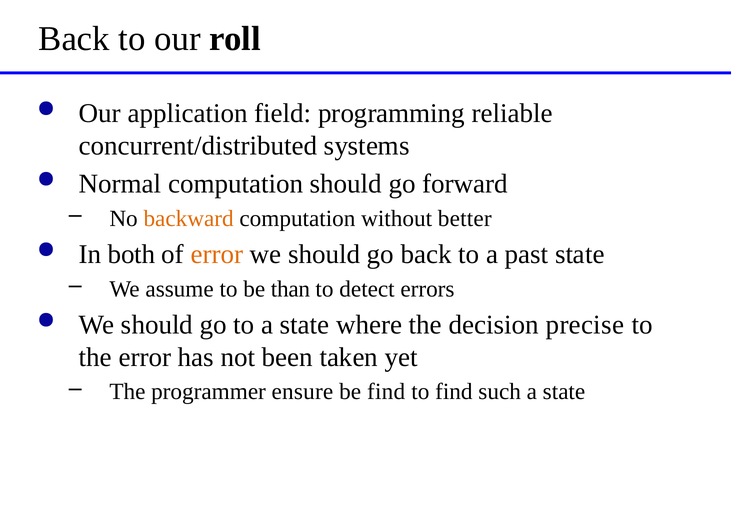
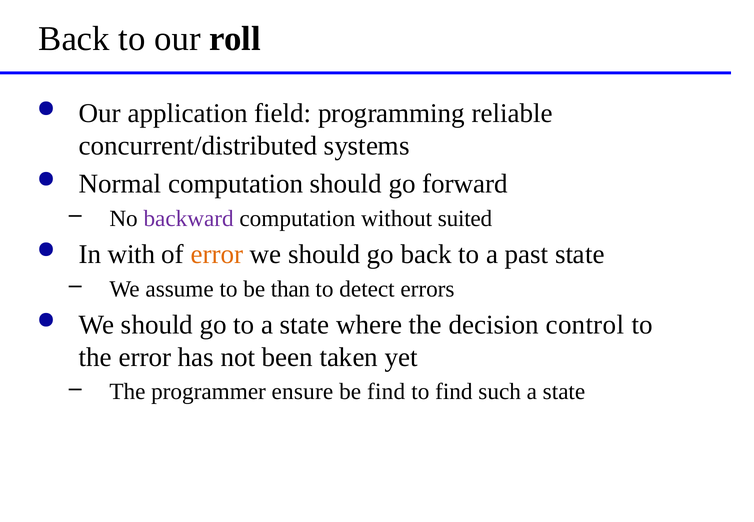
backward colour: orange -> purple
better: better -> suited
both: both -> with
precise: precise -> control
